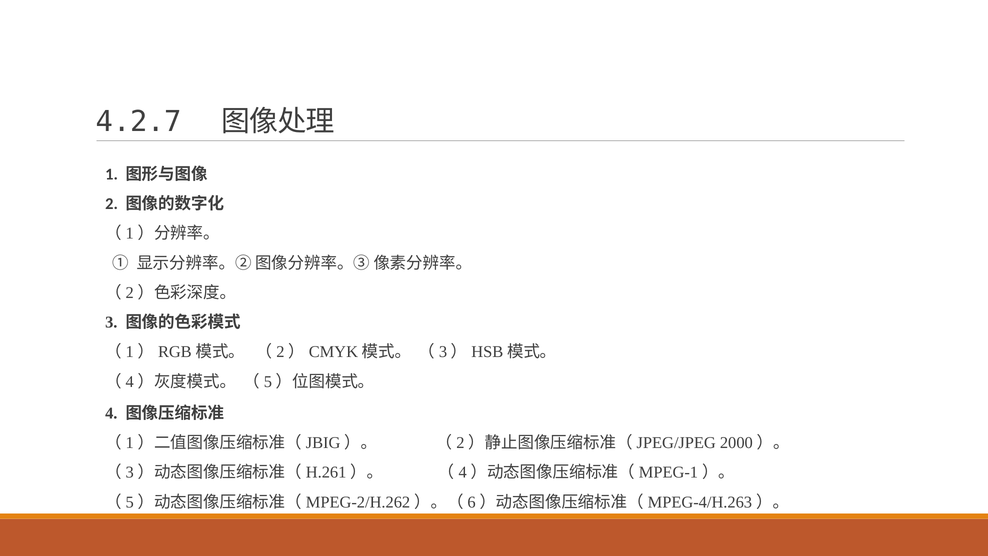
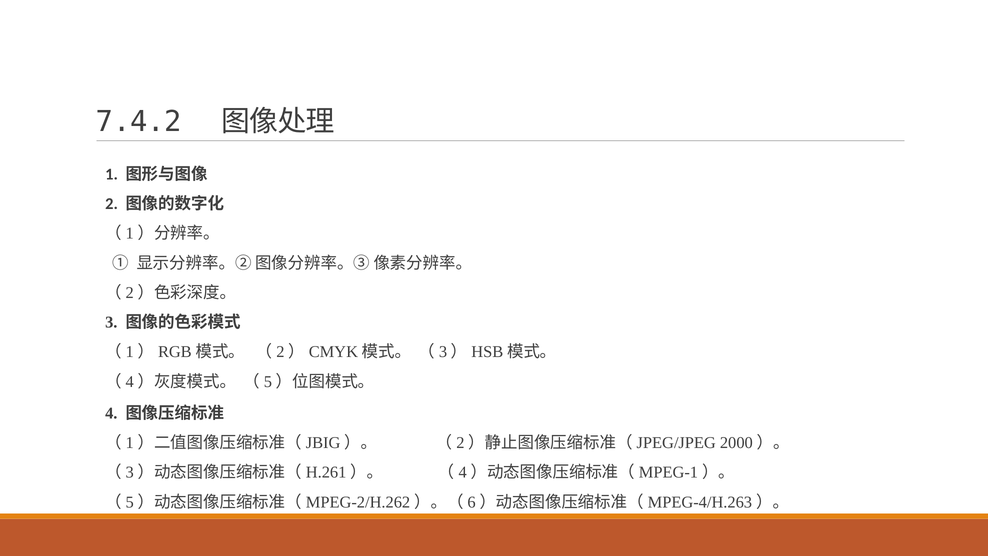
4.2.7: 4.2.7 -> 7.4.2
